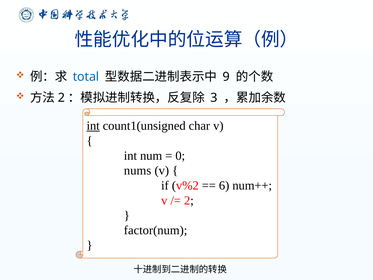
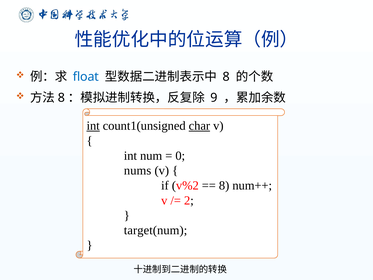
total: total -> float
9 at (226, 77): 9 -> 8
2 at (61, 98): 2 -> 8
3: 3 -> 9
char underline: none -> present
6 at (224, 185): 6 -> 8
factor(num: factor(num -> target(num
